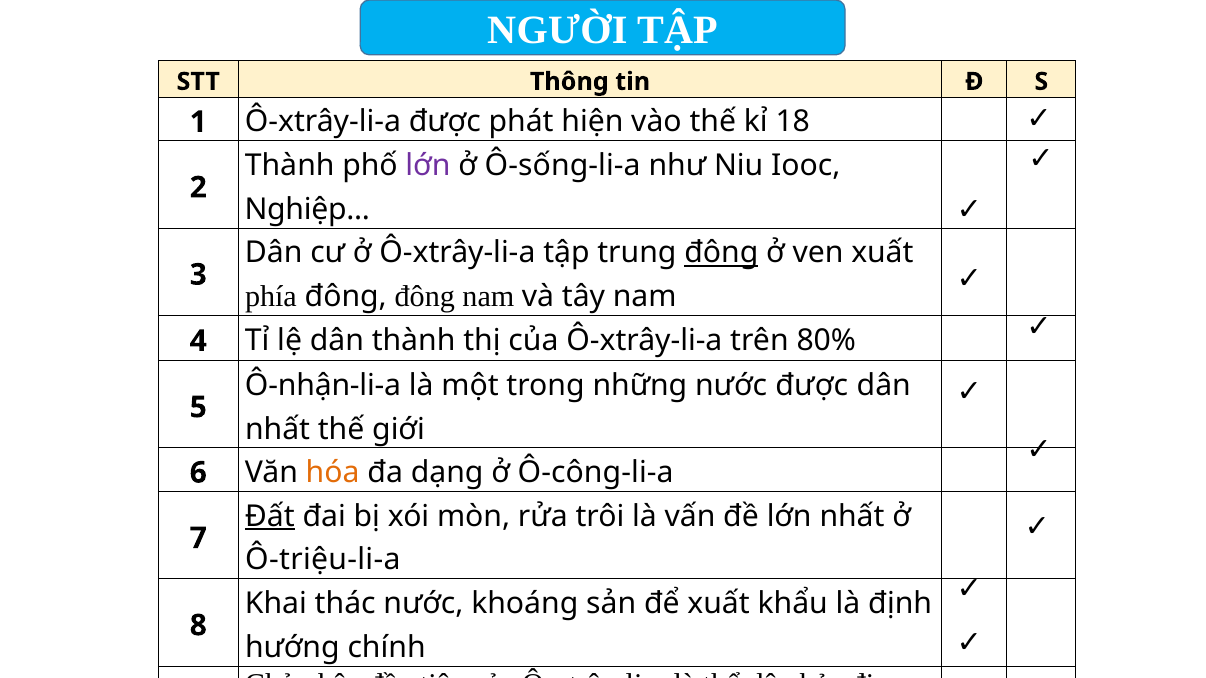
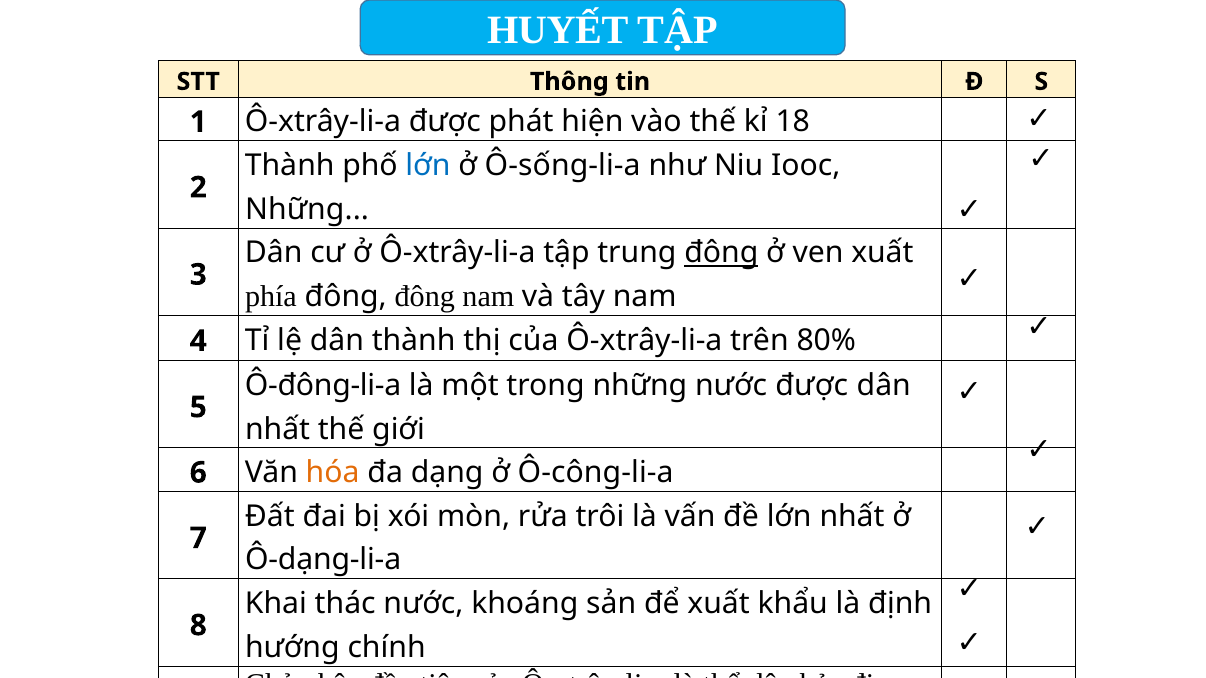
NGƯỜI: NGƯỜI -> HUYẾT
lớn at (428, 166) colour: purple -> blue
Nghiệp at (307, 209): Nghiệp -> Những
Ô-nhận-li-a: Ô-nhận-li-a -> Ô-đông-li-a
Đất underline: present -> none
Ô-triệu-li-a: Ô-triệu-li-a -> Ô-dạng-li-a
